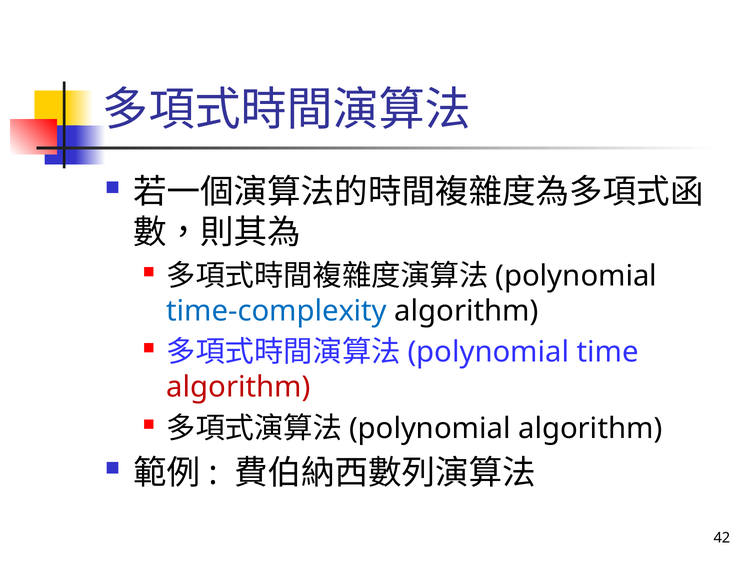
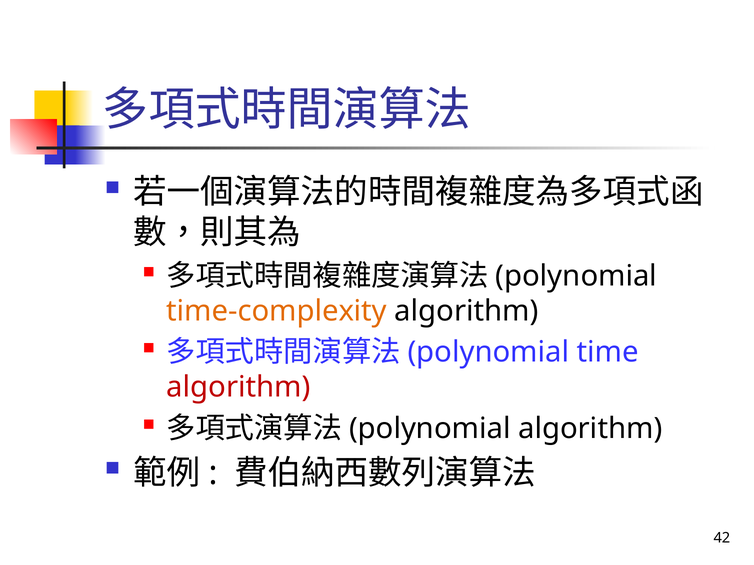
time-complexity colour: blue -> orange
